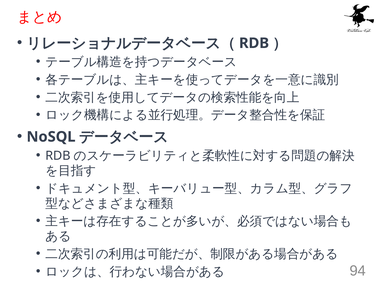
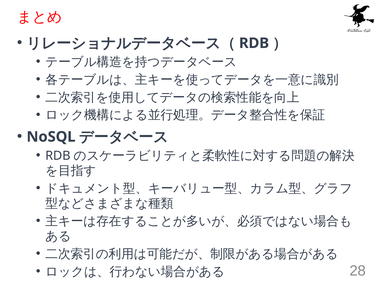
94: 94 -> 28
